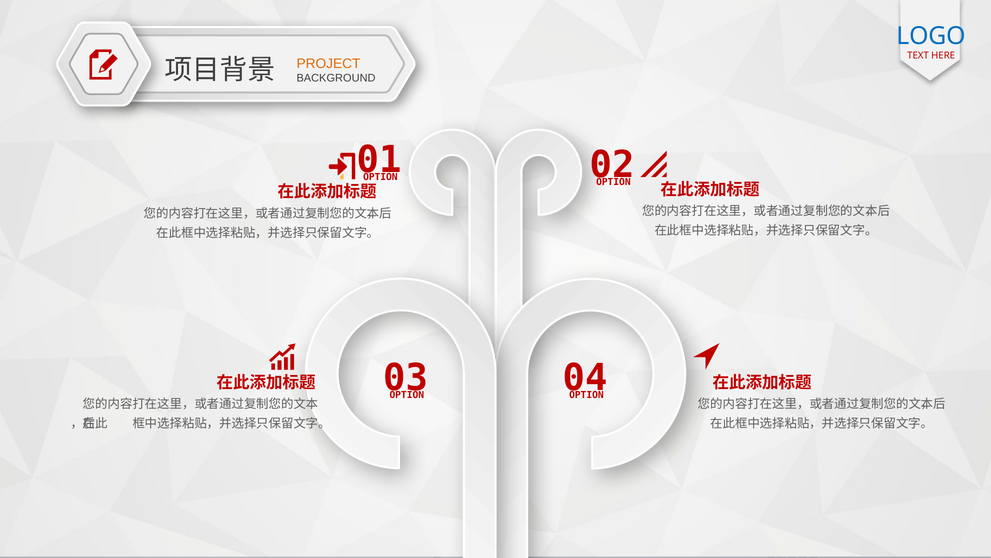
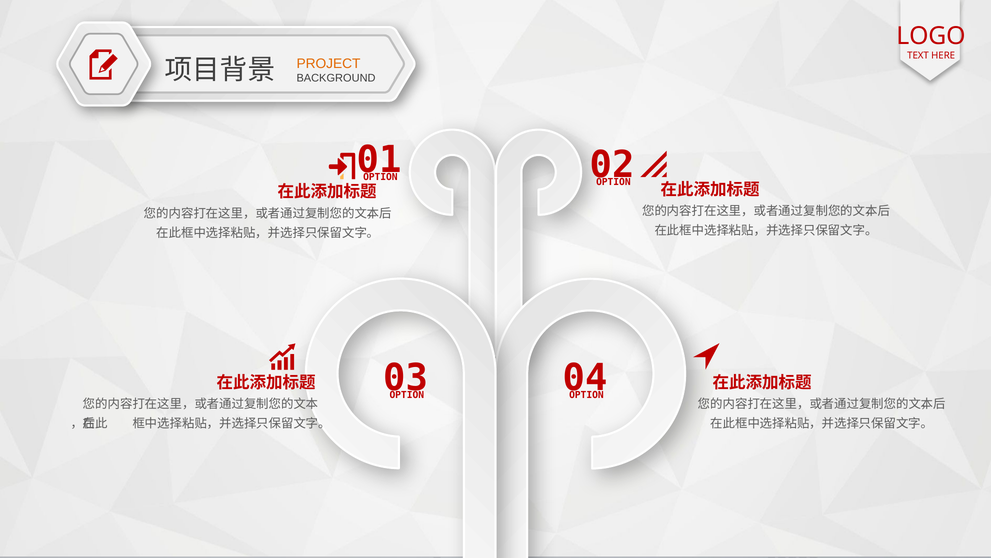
LOGO colour: blue -> red
